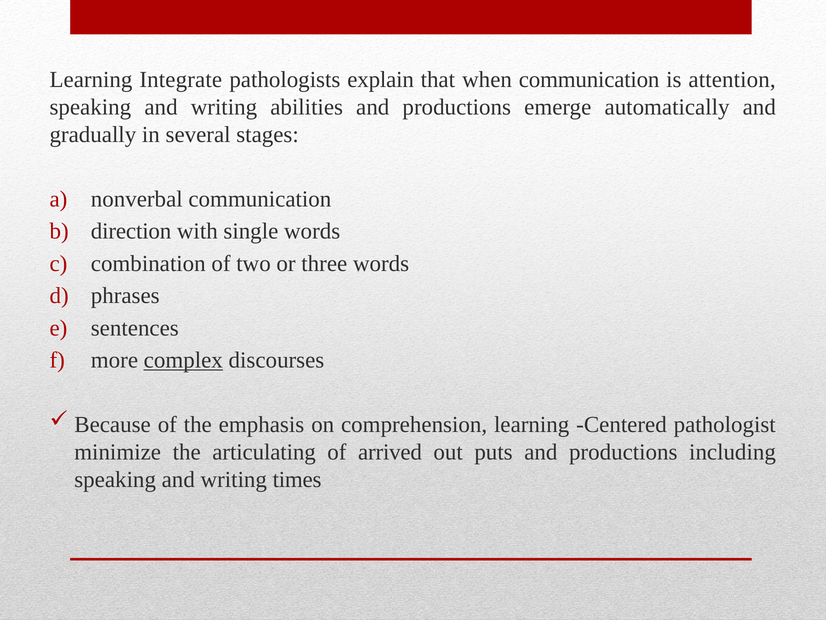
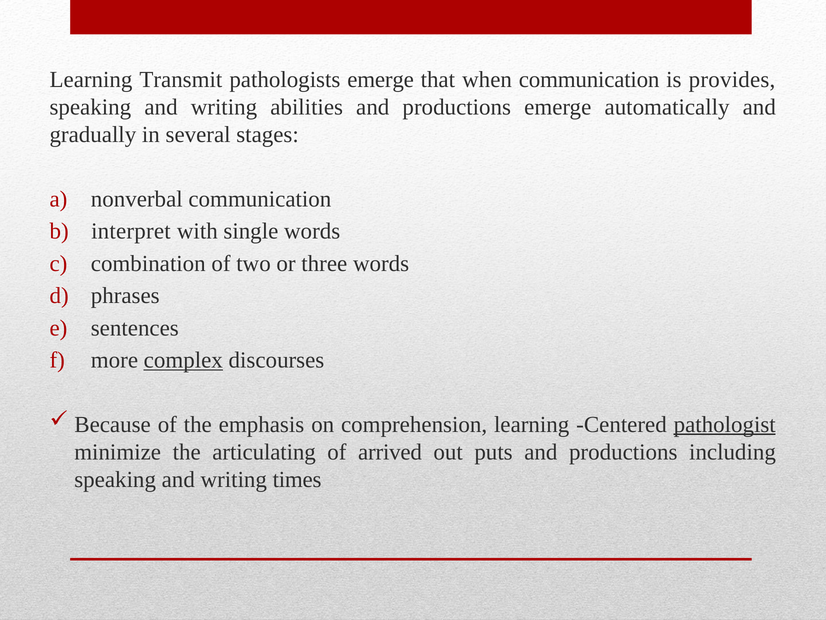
Integrate: Integrate -> Transmit
pathologists explain: explain -> emerge
attention: attention -> provides
direction: direction -> interpret
pathologist underline: none -> present
